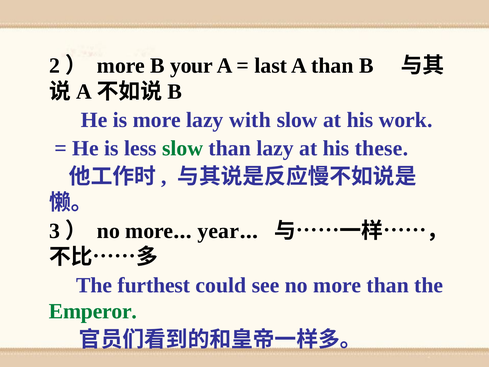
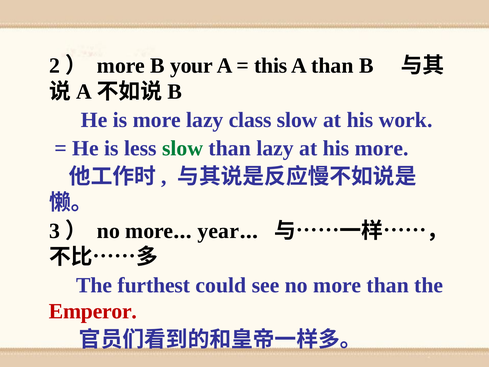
last: last -> this
with: with -> class
his these: these -> more
Emperor colour: green -> red
